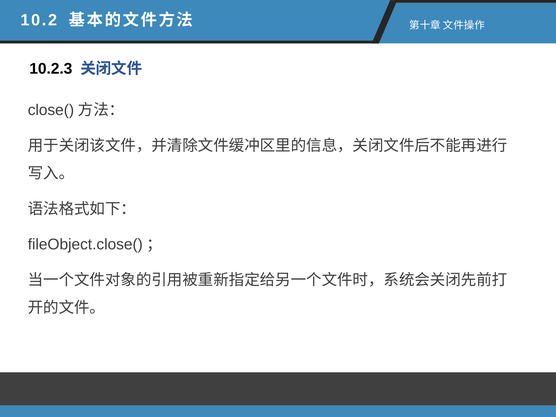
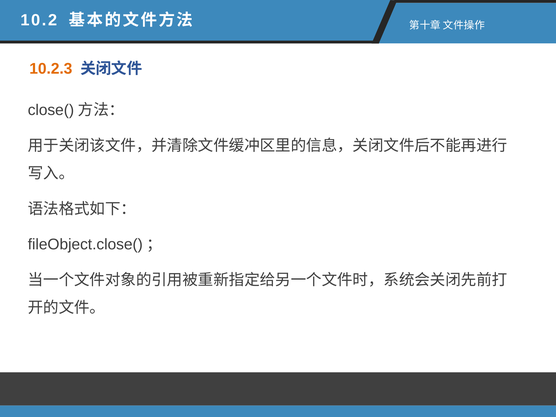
10.2.3 colour: black -> orange
